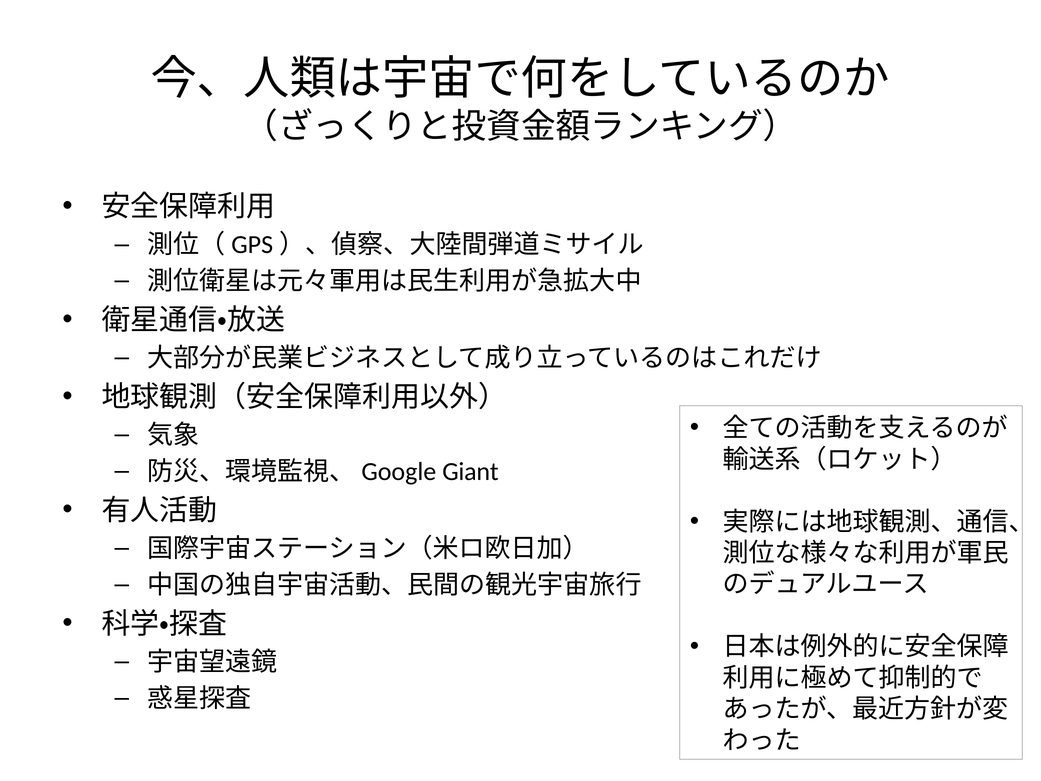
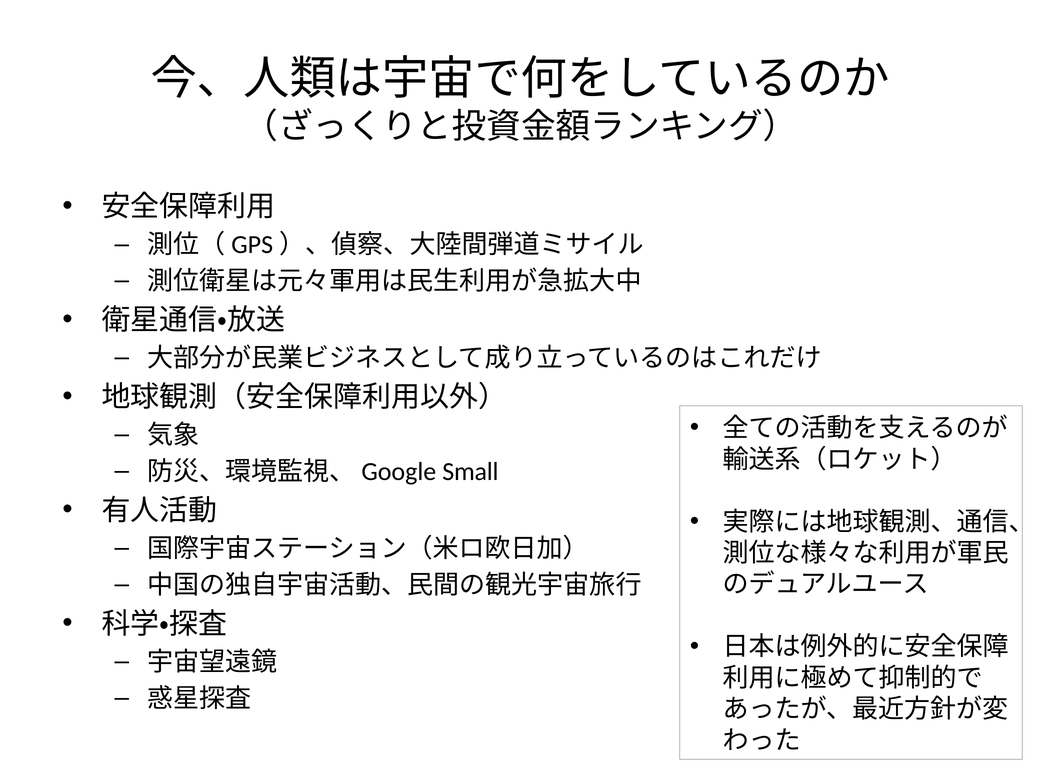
Giant: Giant -> Small
